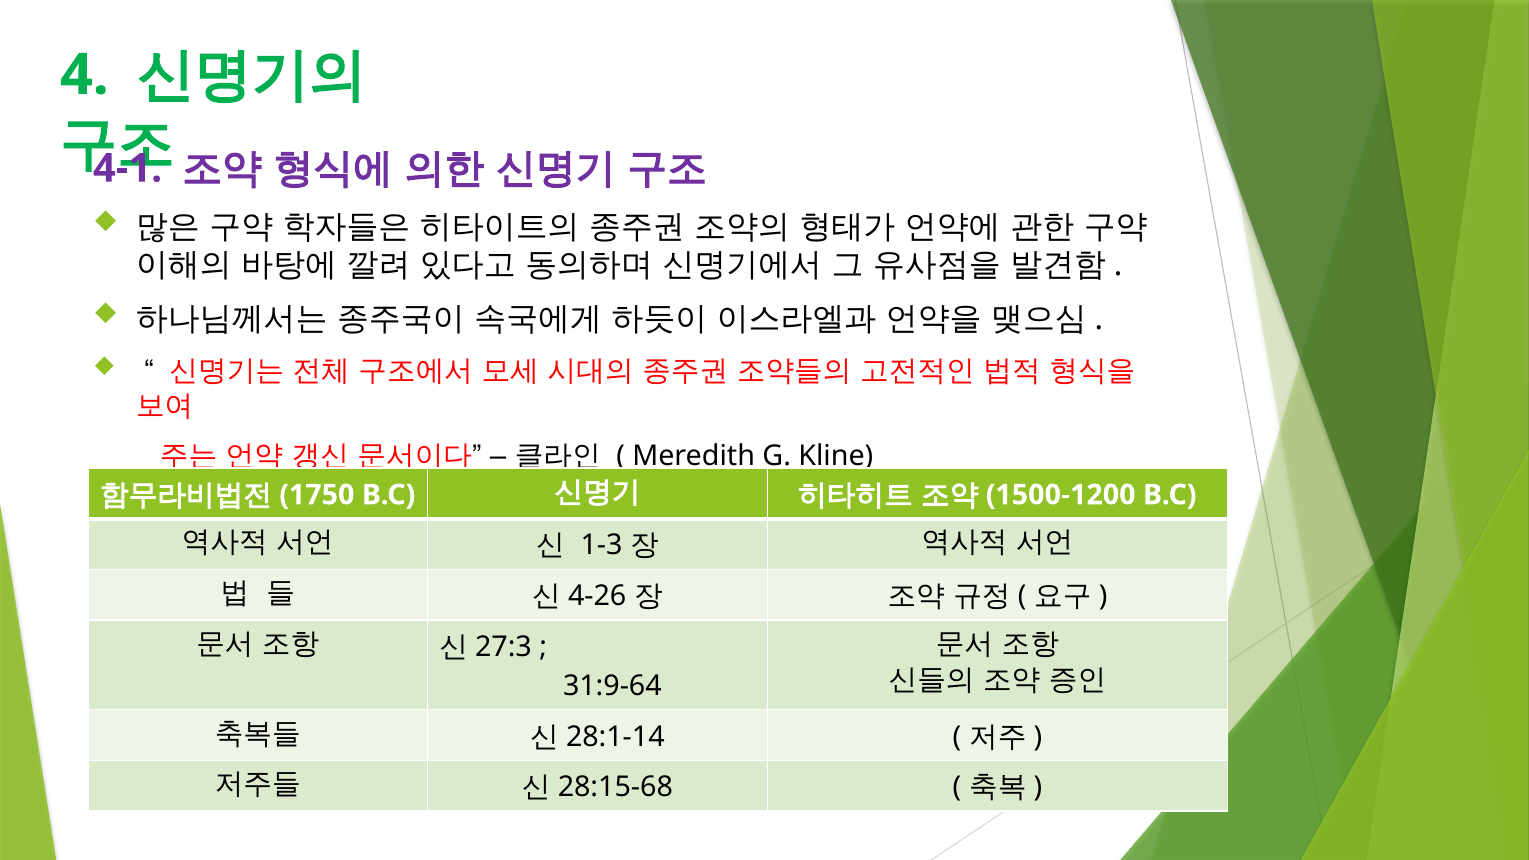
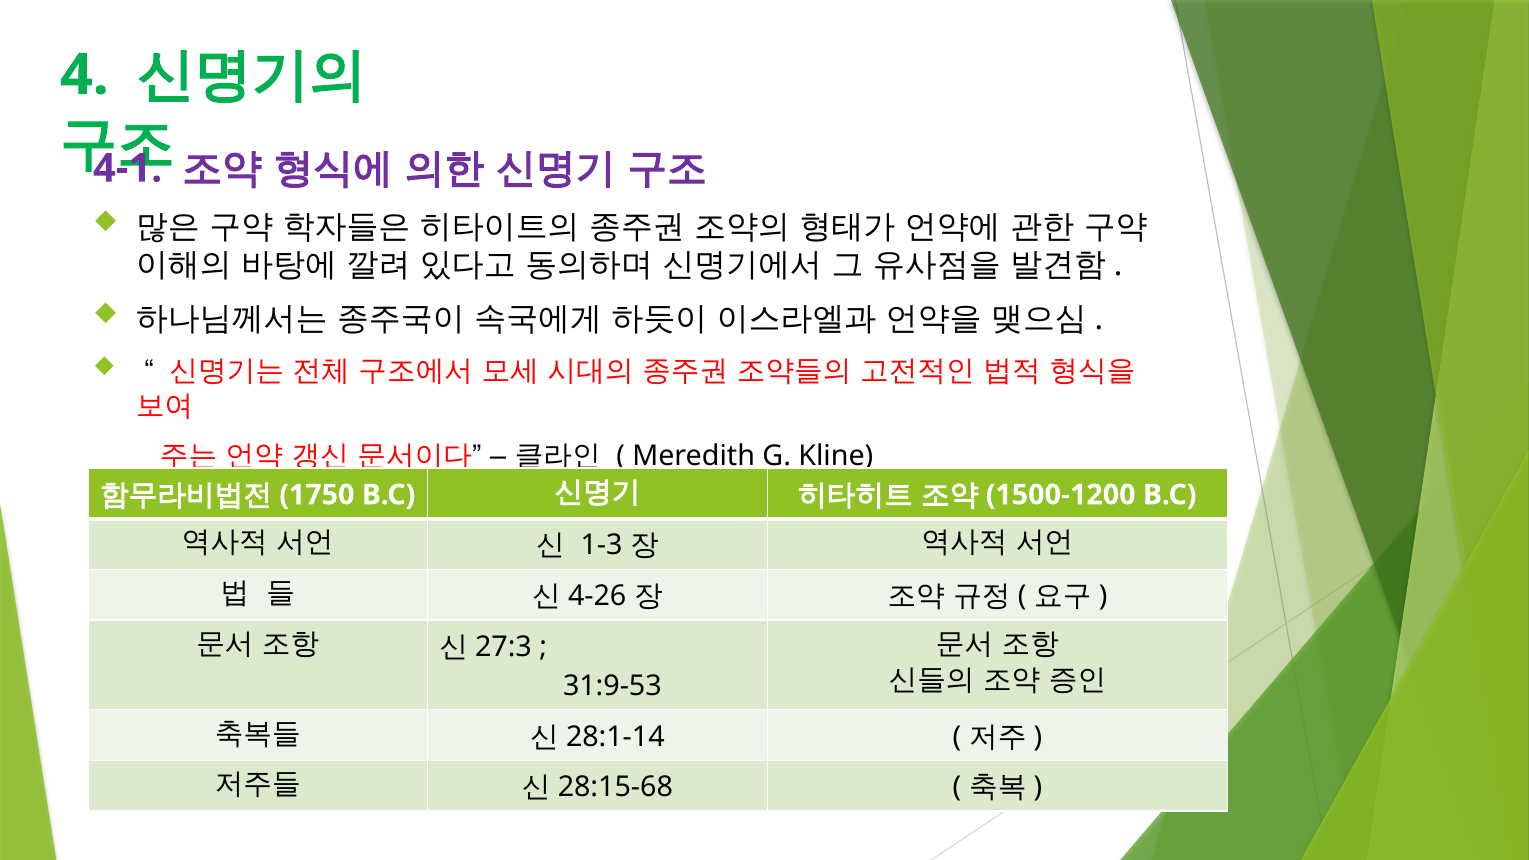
31:9-64: 31:9-64 -> 31:9-53
